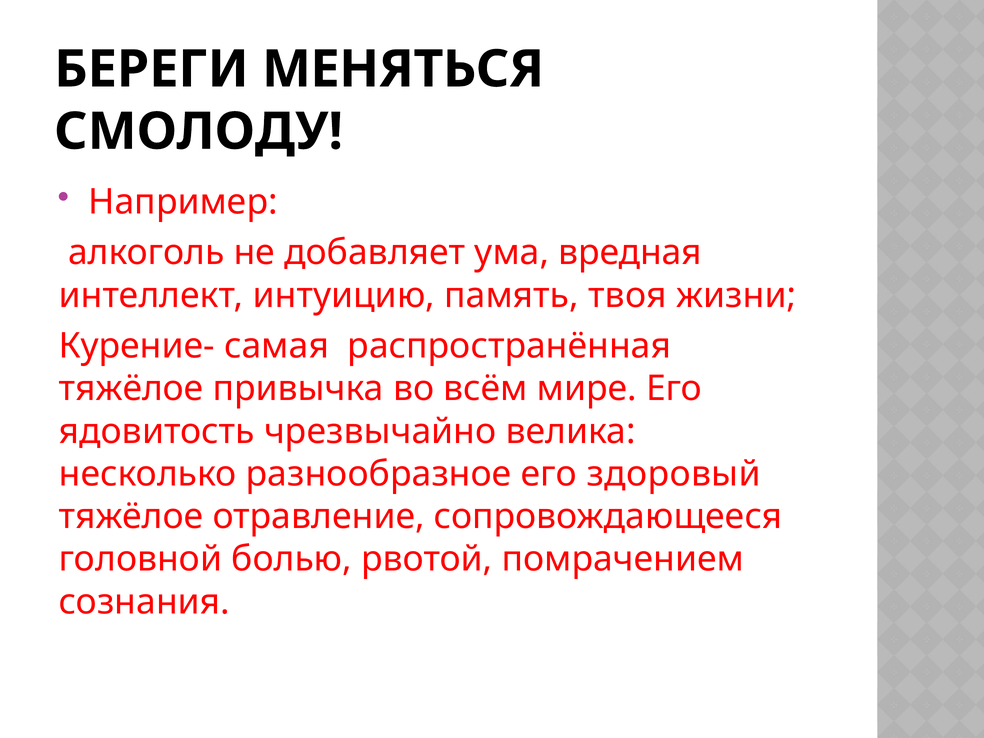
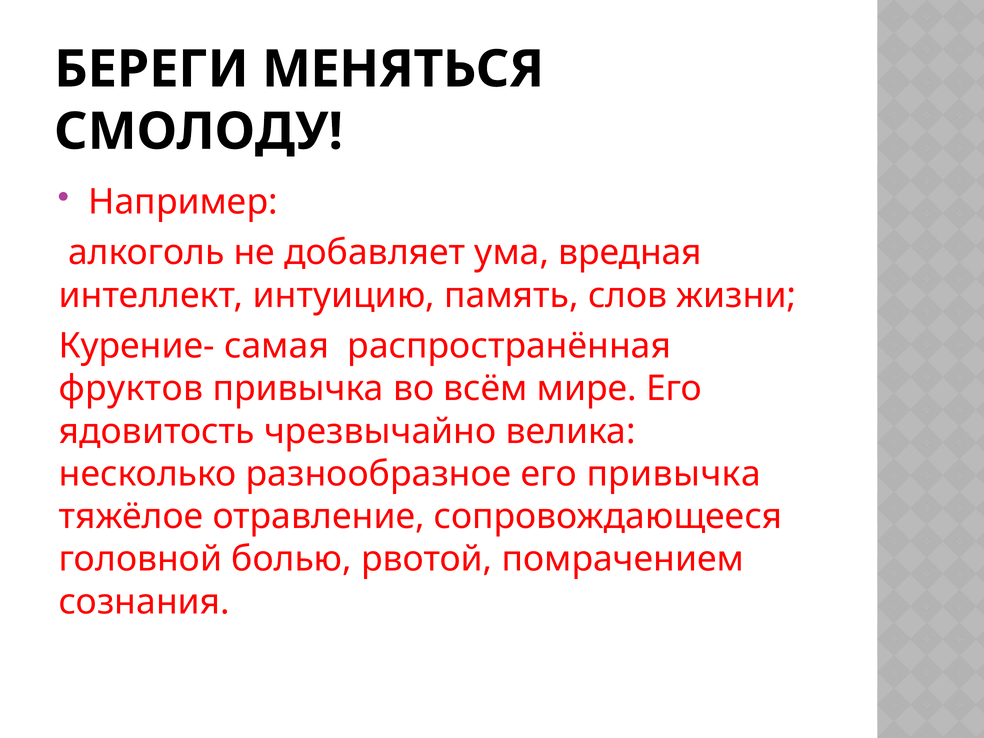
твоя: твоя -> слов
тяжёлое at (131, 389): тяжёлое -> фруктов
его здоровый: здоровый -> привычка
